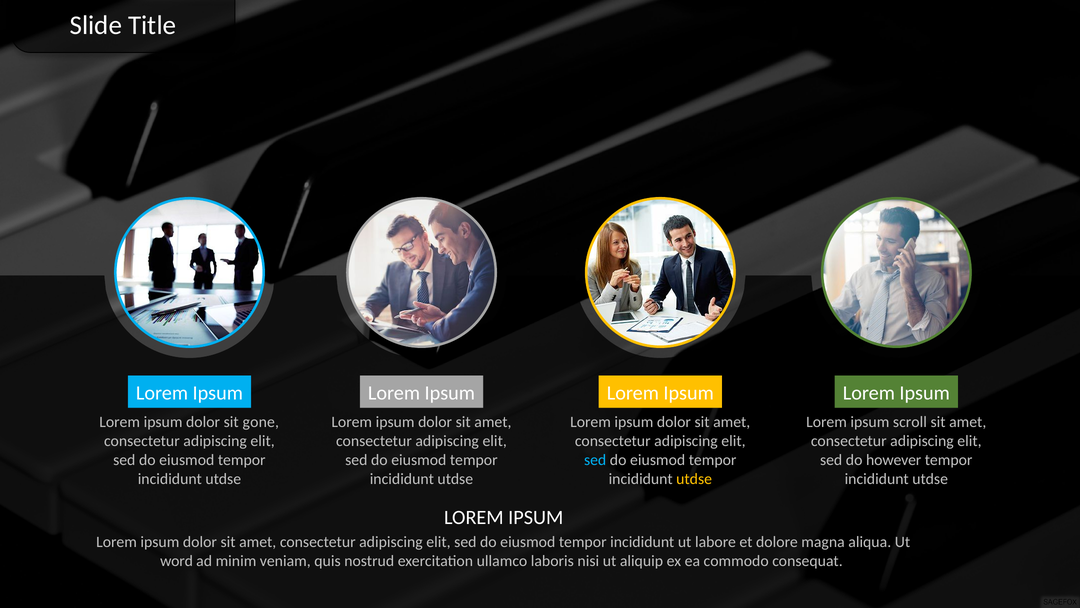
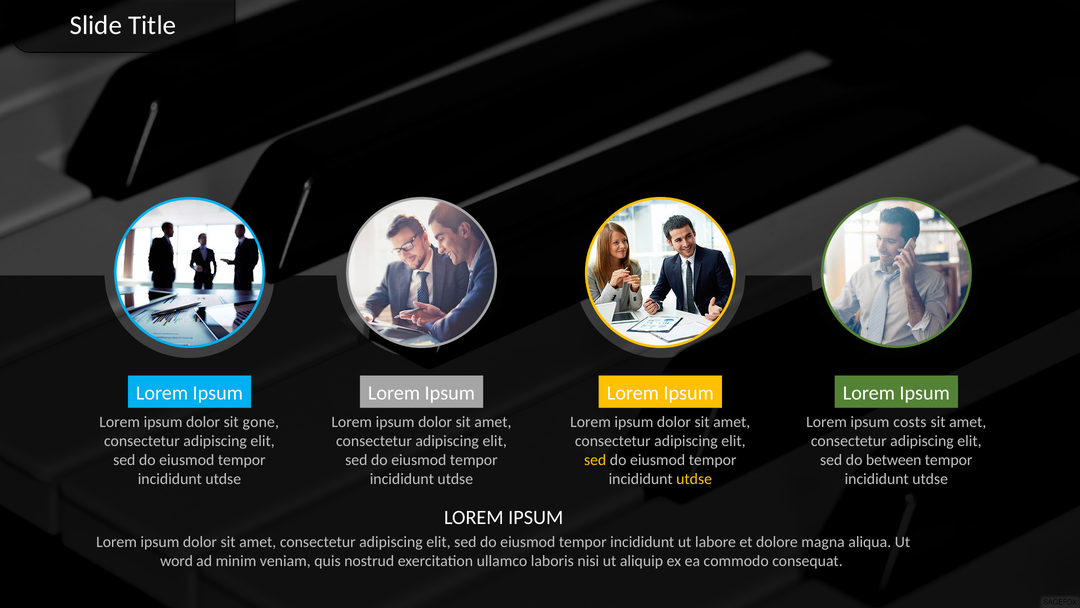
scroll: scroll -> costs
sed at (595, 460) colour: light blue -> yellow
however: however -> between
